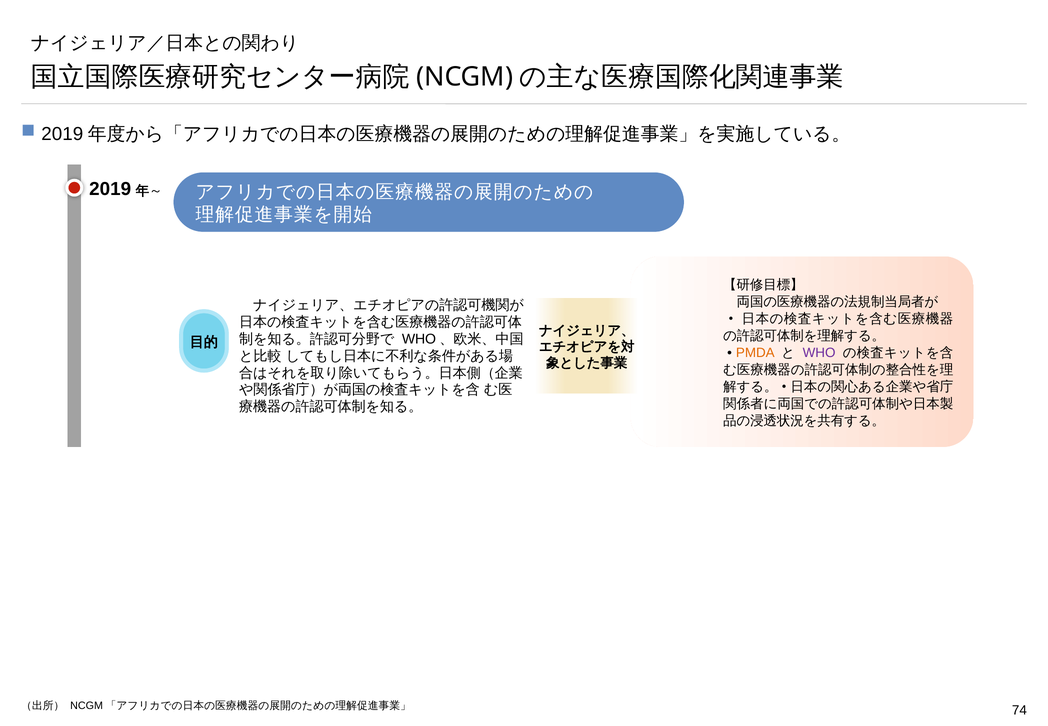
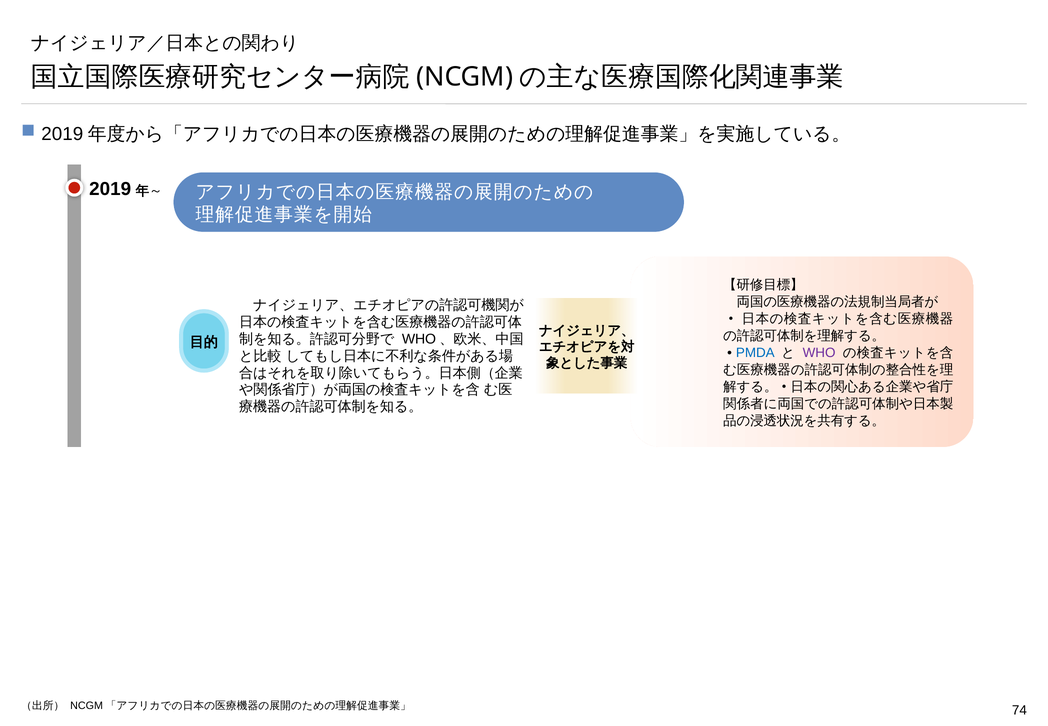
PMDA colour: orange -> blue
